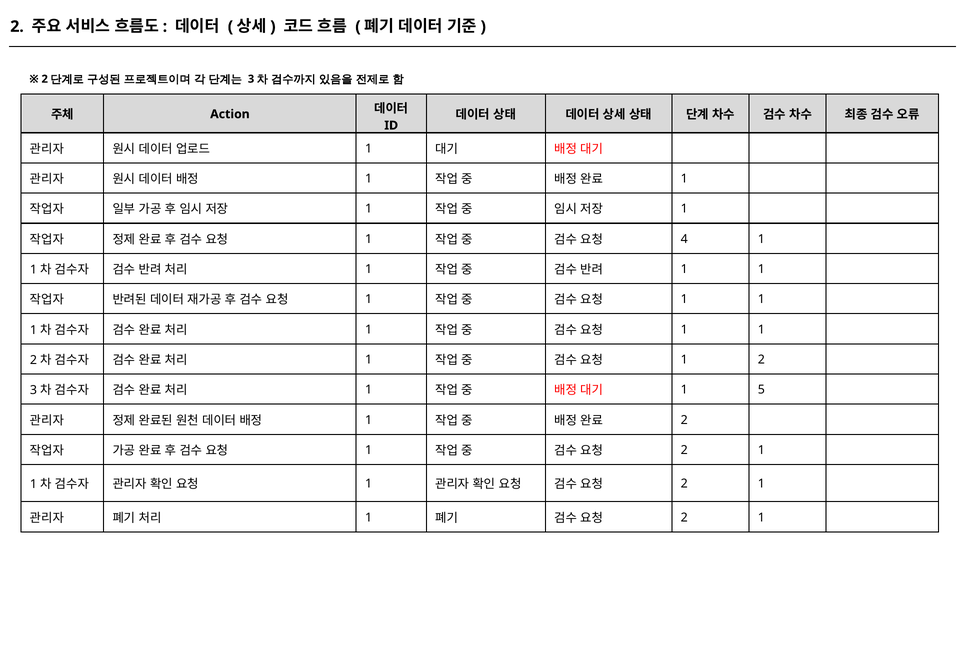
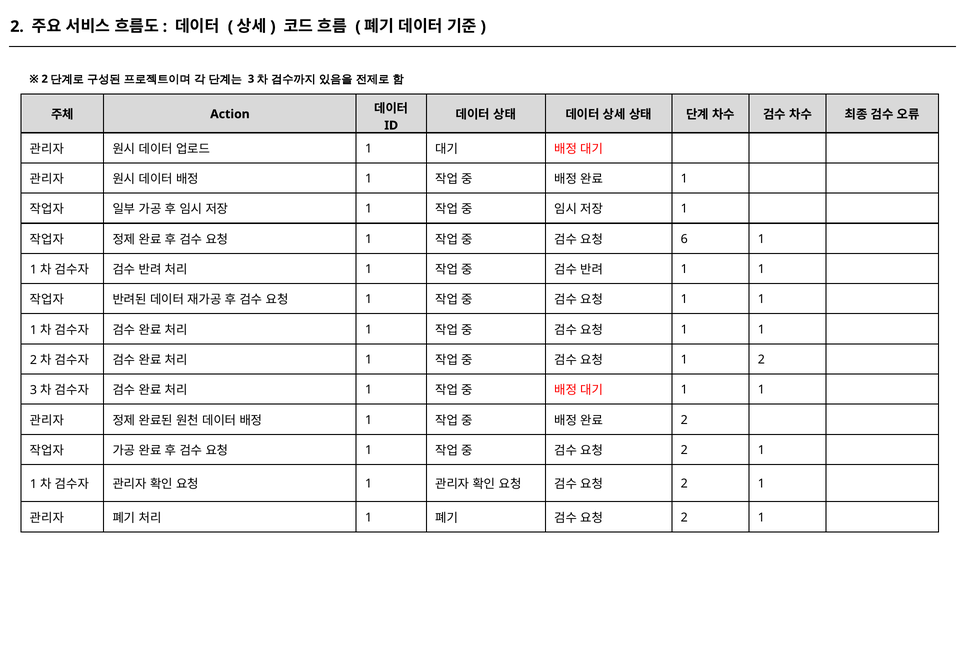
4: 4 -> 6
5 at (761, 390): 5 -> 1
